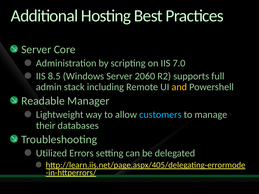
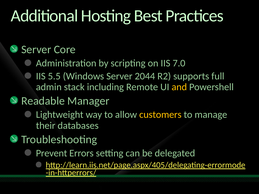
8.5: 8.5 -> 5.5
2060: 2060 -> 2044
customers colour: light blue -> yellow
Utilized: Utilized -> Prevent
